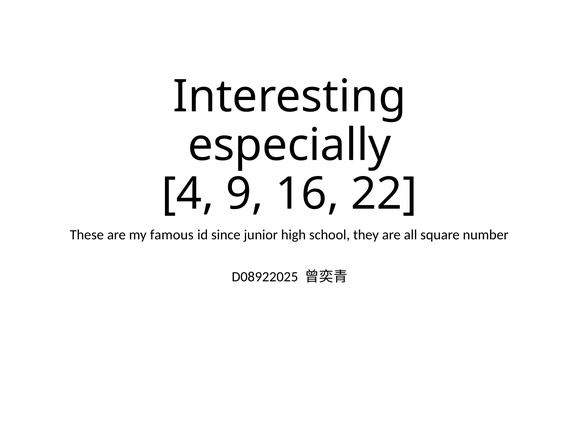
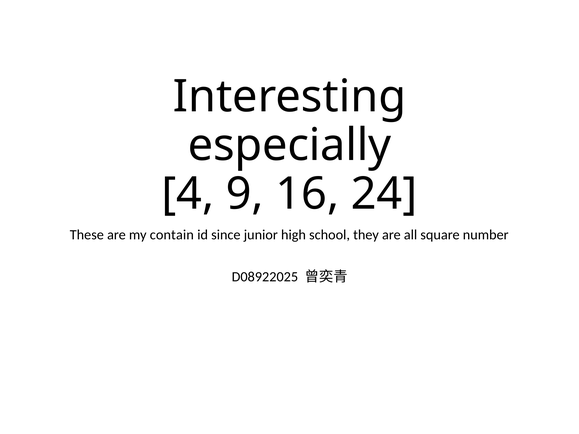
22: 22 -> 24
famous: famous -> contain
